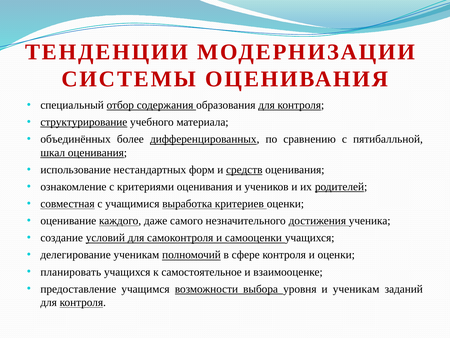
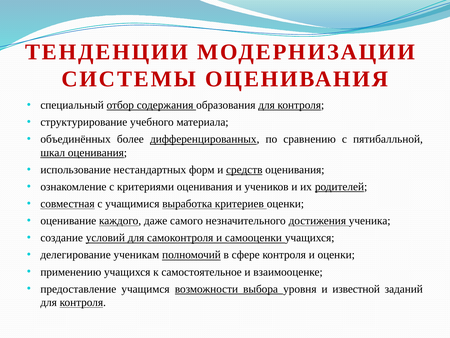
структурирование underline: present -> none
планировать: планировать -> применению
и ученикам: ученикам -> известной
